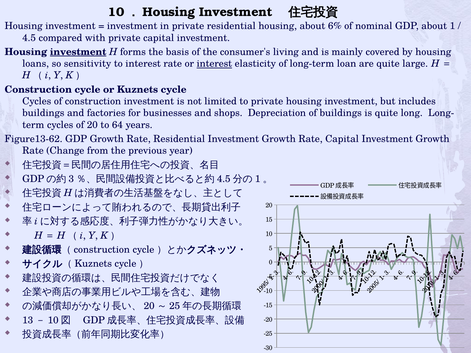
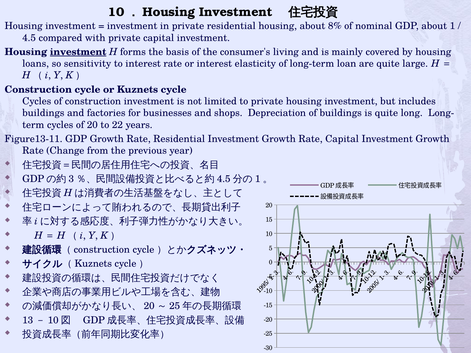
6%: 6% -> 8%
interest at (214, 64) underline: present -> none
64: 64 -> 22
Figure13-62: Figure13-62 -> Figure13-11
